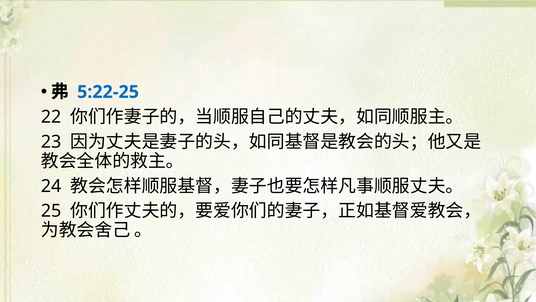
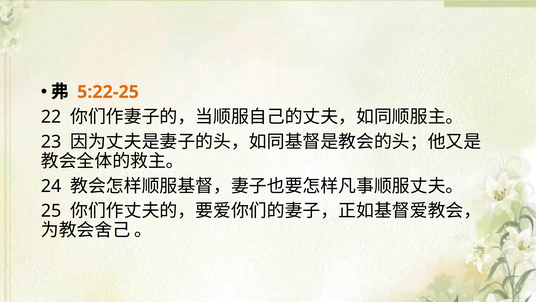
5:22-25 colour: blue -> orange
